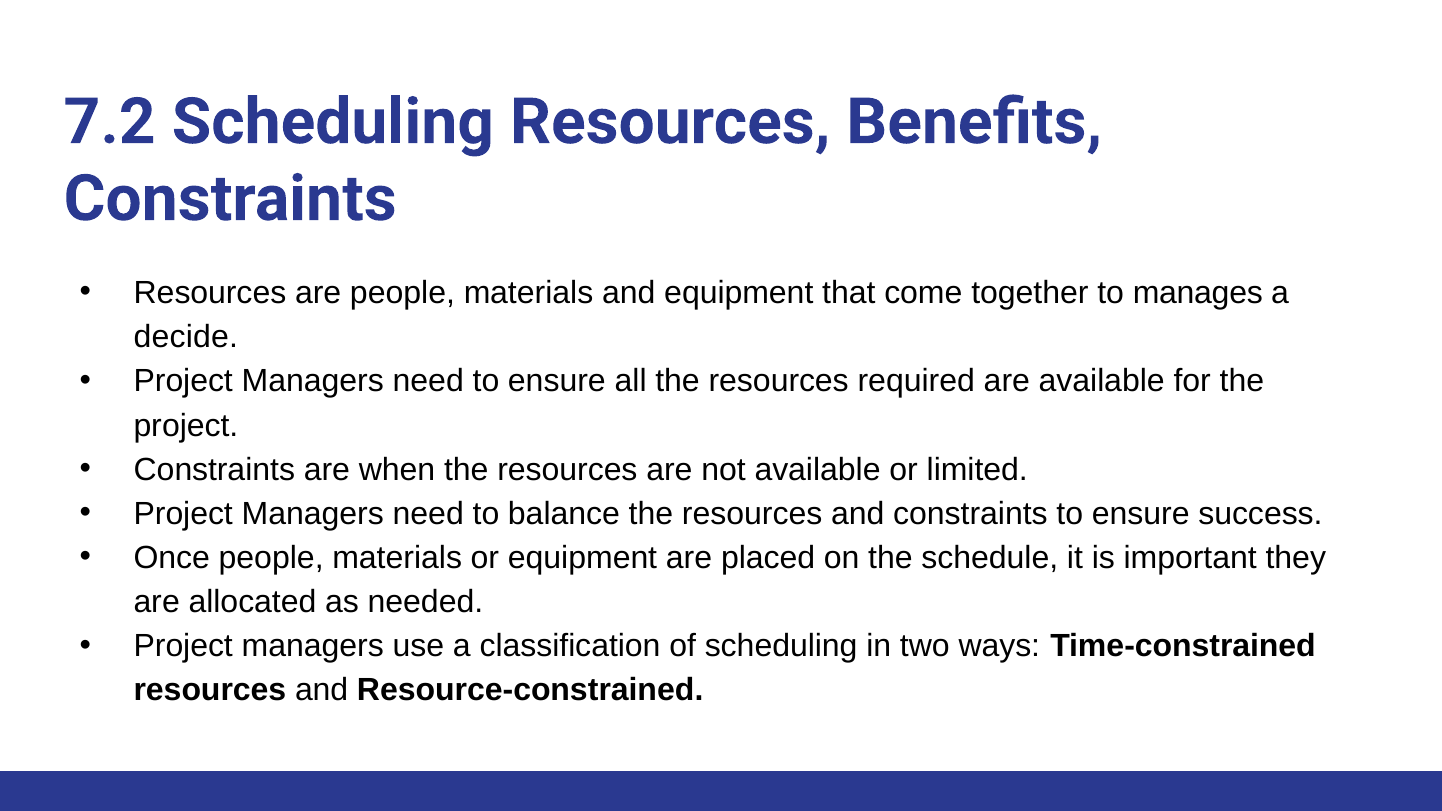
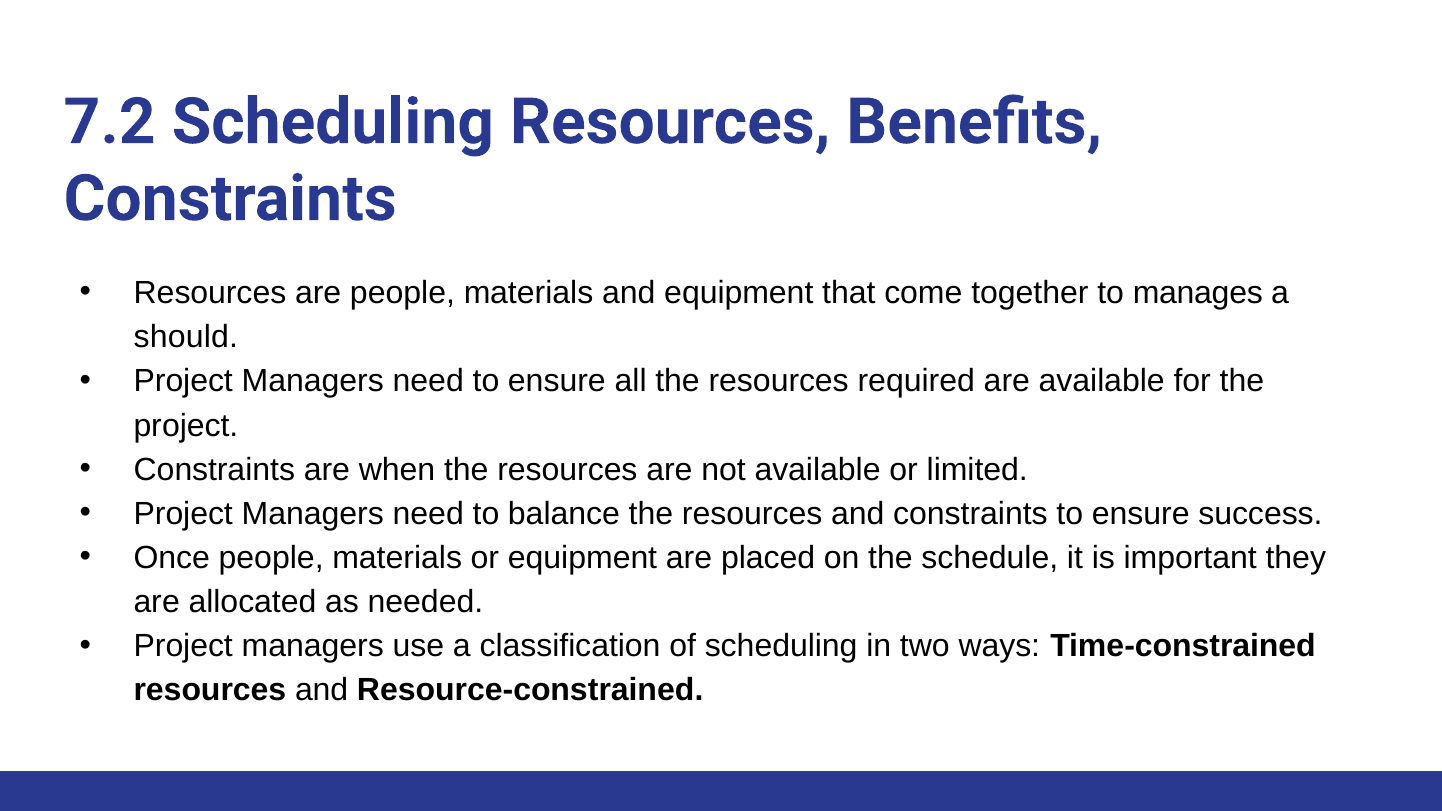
decide: decide -> should
